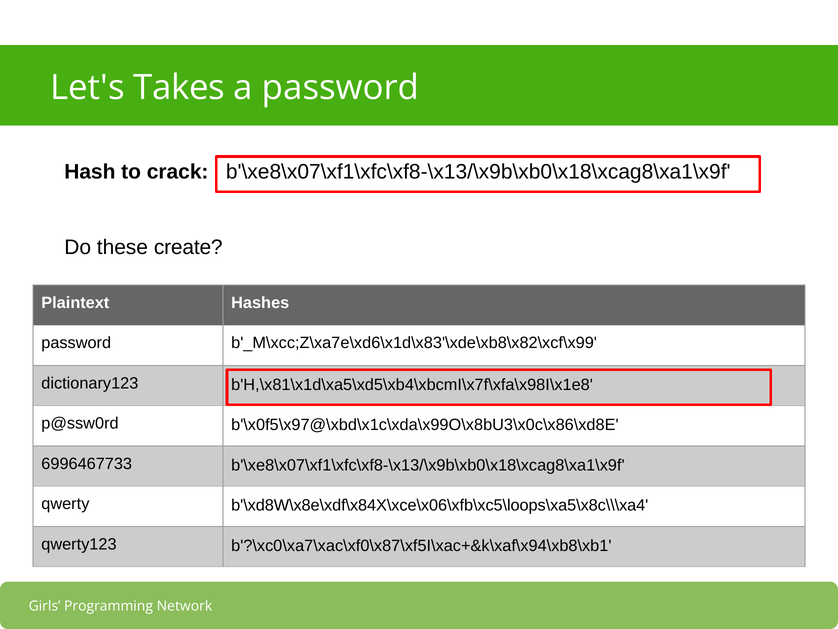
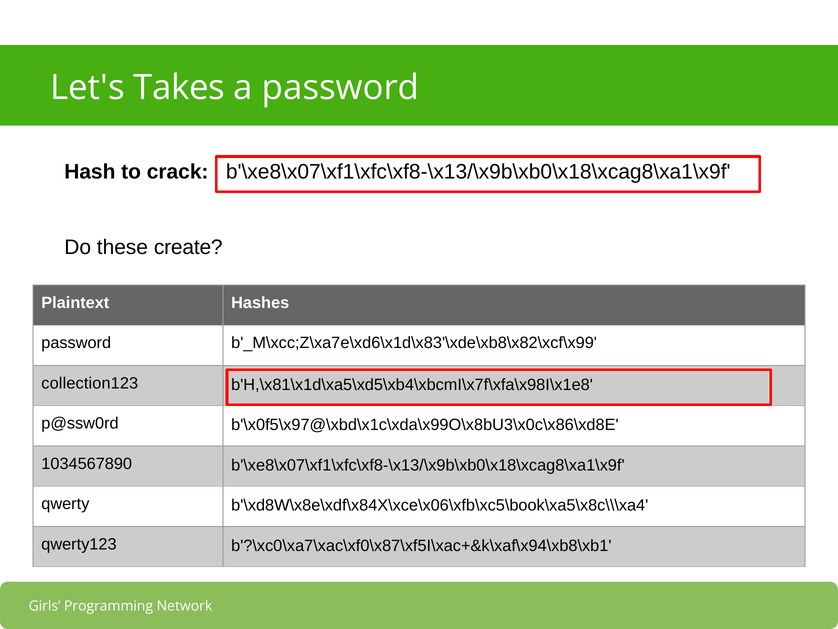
dictionary123: dictionary123 -> collection123
6996467733: 6996467733 -> 1034567890
b'\xd8W\x8e\xdf\x84X\xce\x06\xfb\xc5\loops\xa5\x8c\\\xa4: b'\xd8W\x8e\xdf\x84X\xce\x06\xfb\xc5\loops\xa5\x8c\\\xa4 -> b'\xd8W\x8e\xdf\x84X\xce\x06\xfb\xc5\book\xa5\x8c\\\xa4
